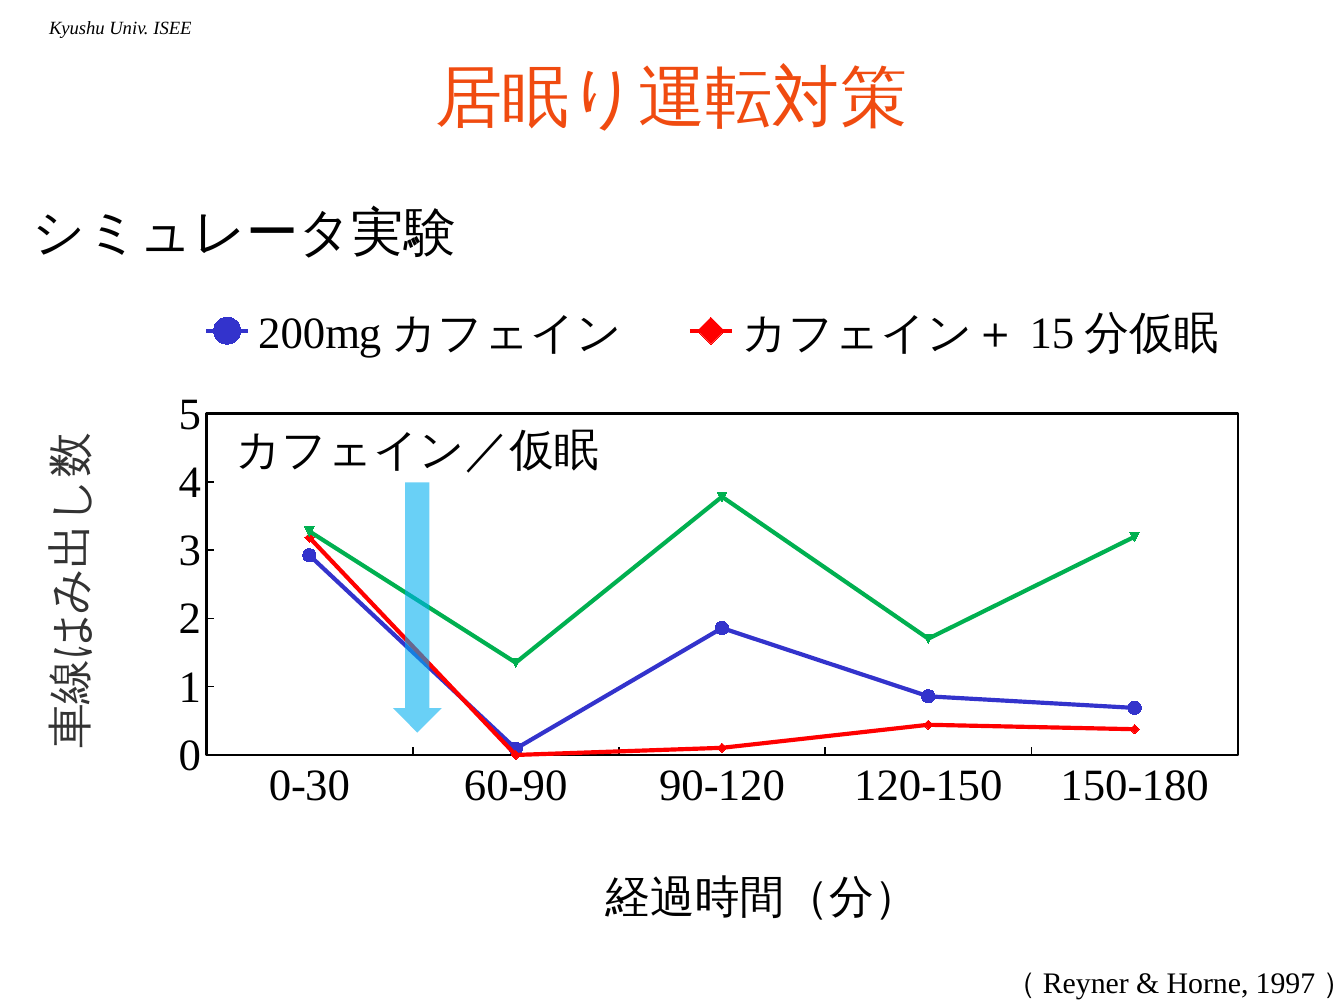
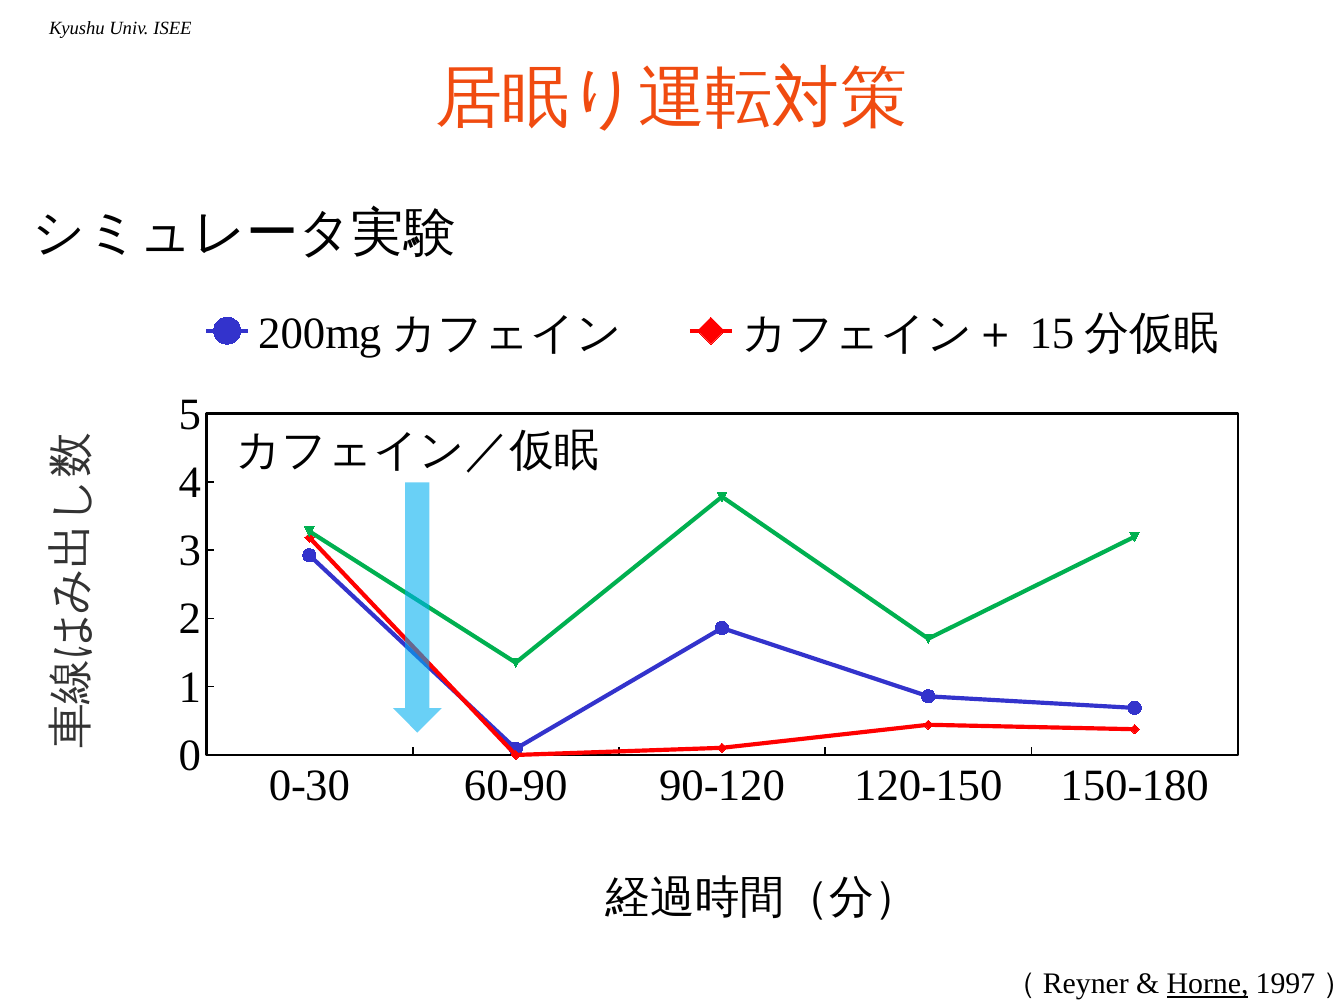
Horne underline: none -> present
